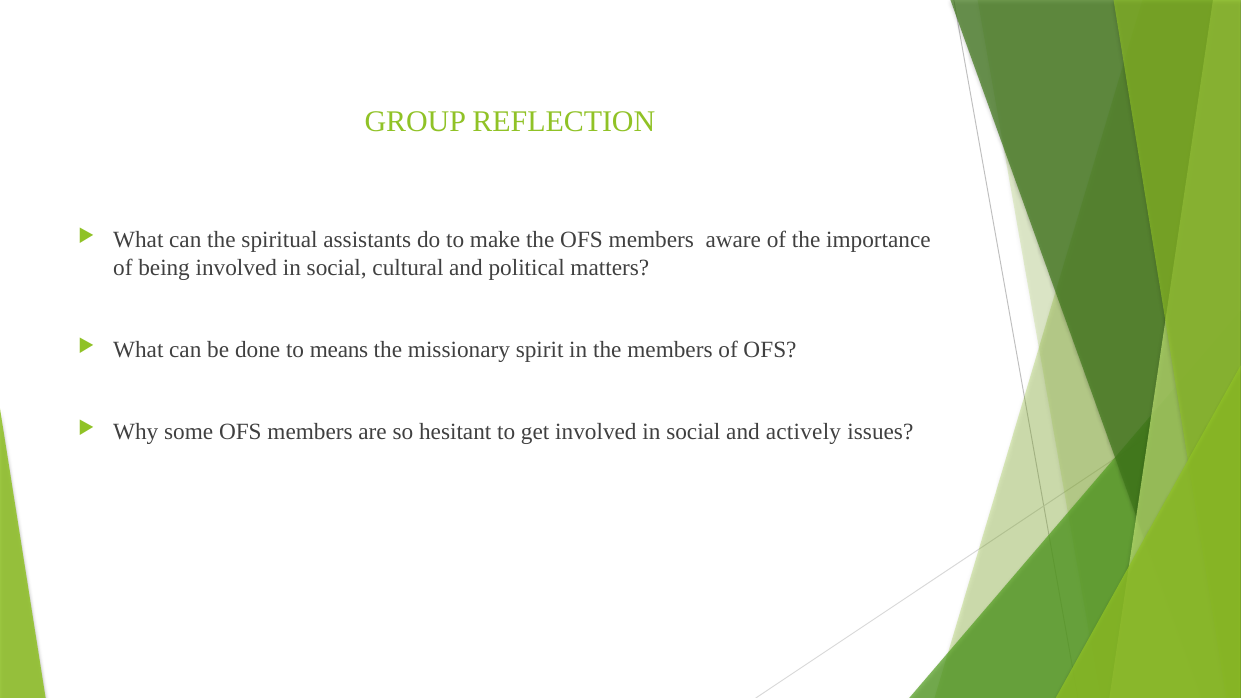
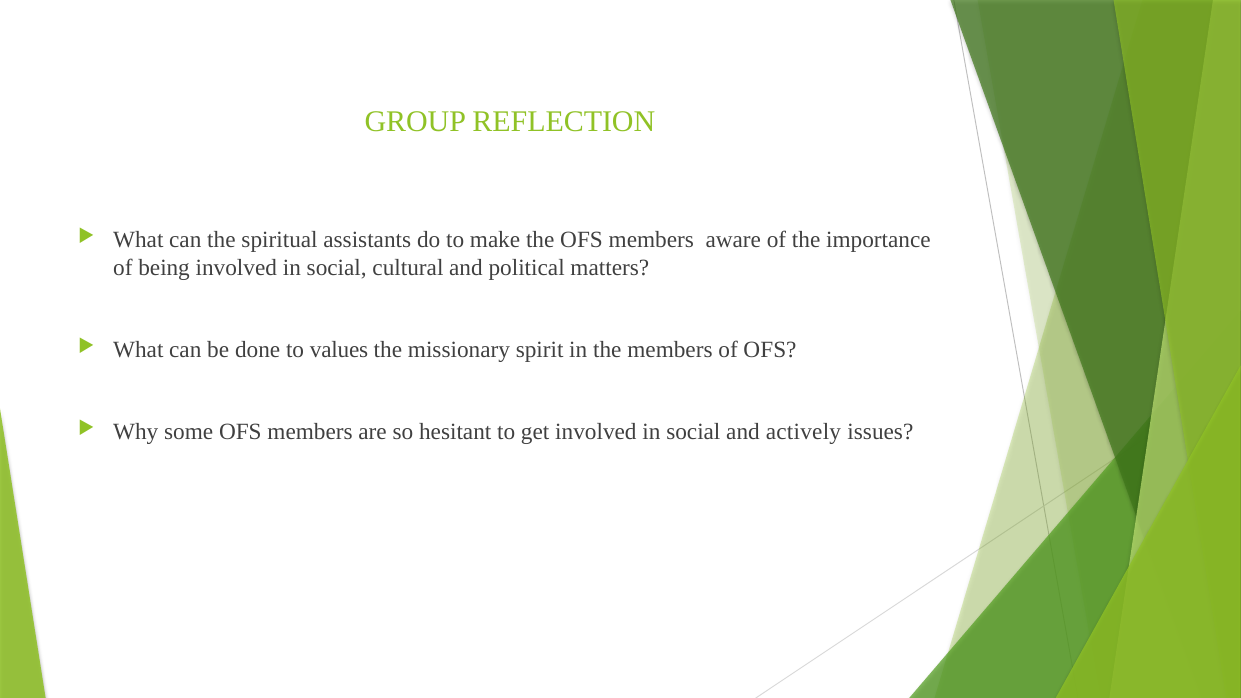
means: means -> values
